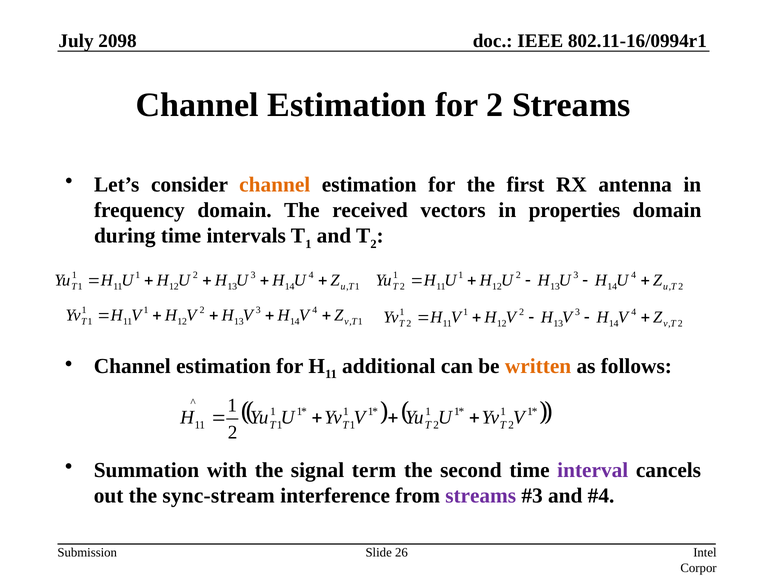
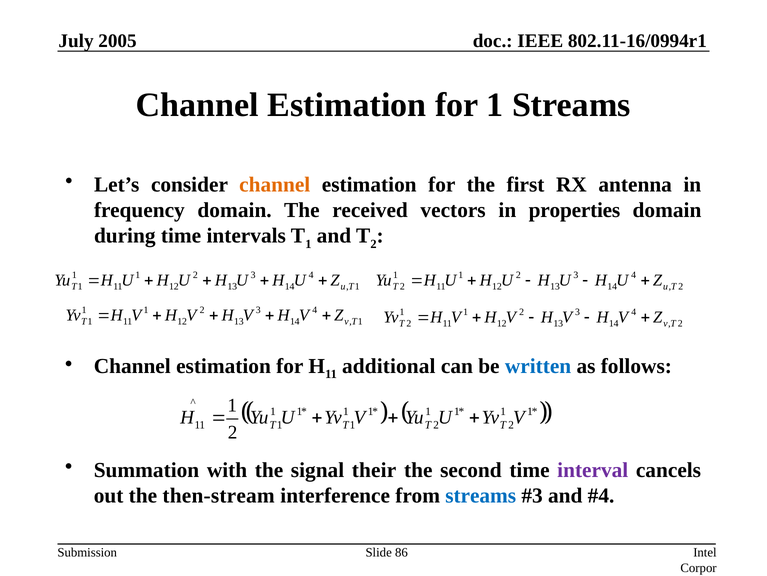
2098: 2098 -> 2005
for 2: 2 -> 1
written colour: orange -> blue
term: term -> their
sync-stream: sync-stream -> then-stream
streams at (481, 495) colour: purple -> blue
26: 26 -> 86
